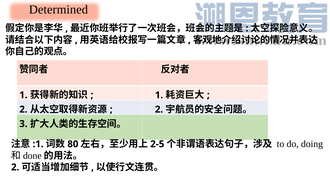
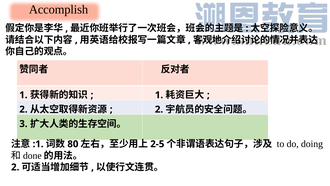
Determined: Determined -> Accomplish
